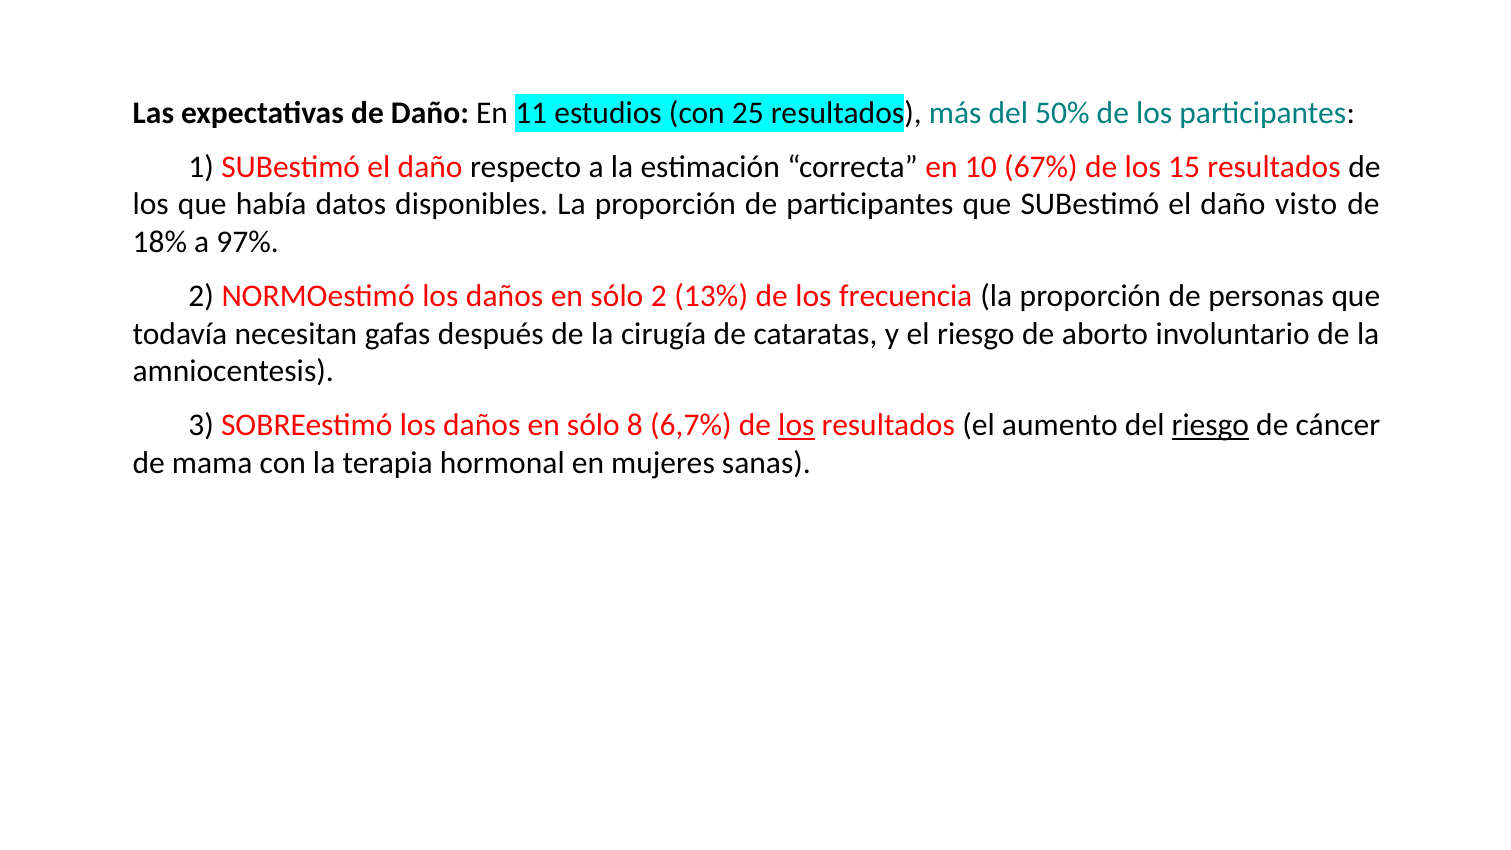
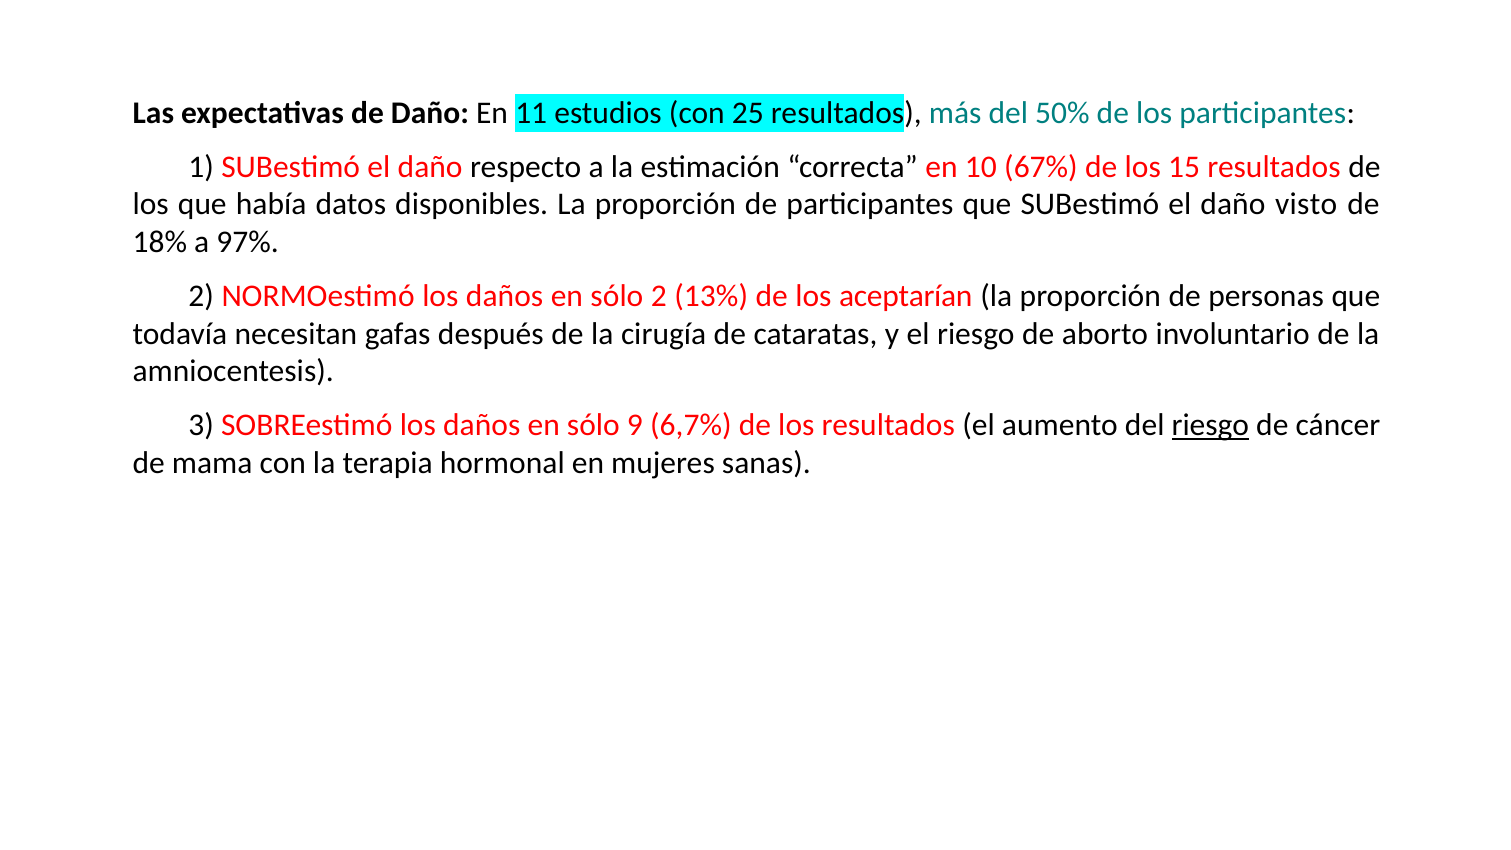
frecuencia: frecuencia -> aceptarían
8: 8 -> 9
los at (796, 425) underline: present -> none
